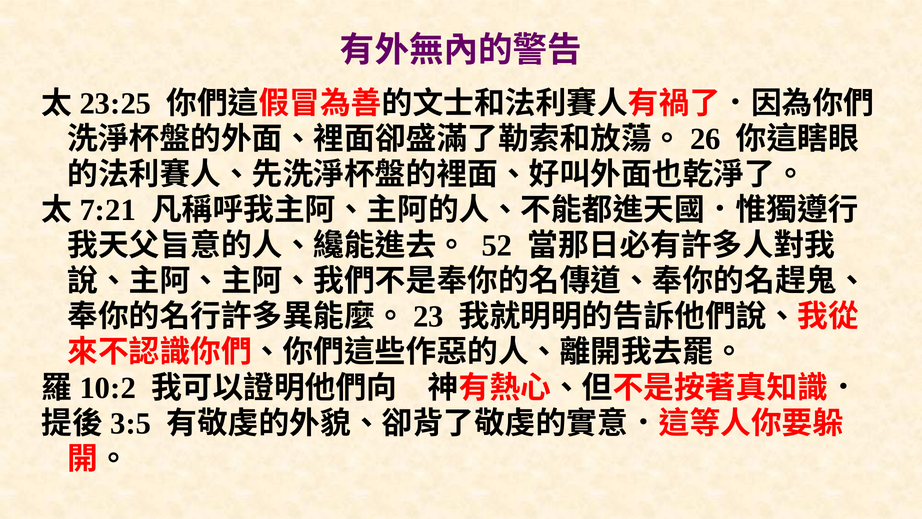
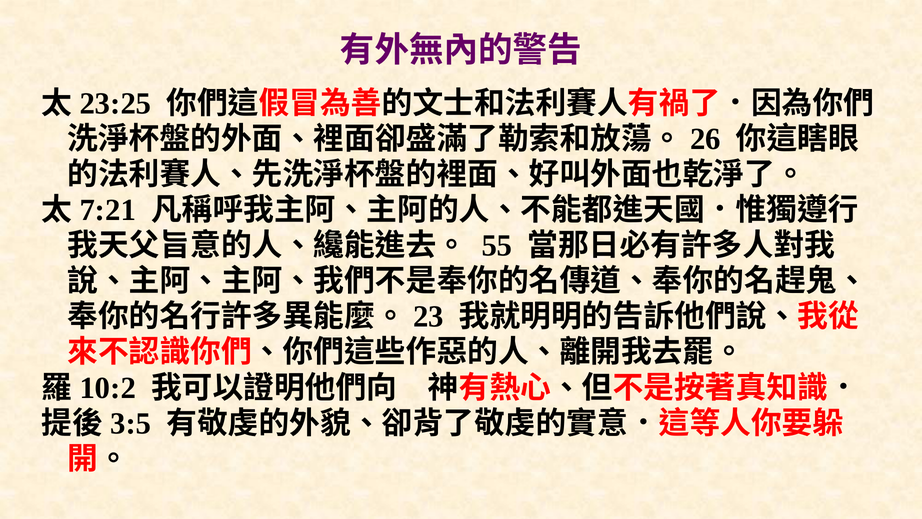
52: 52 -> 55
